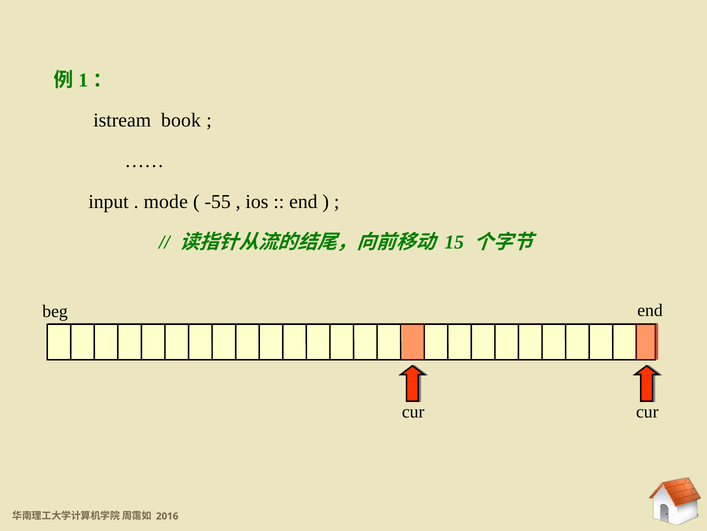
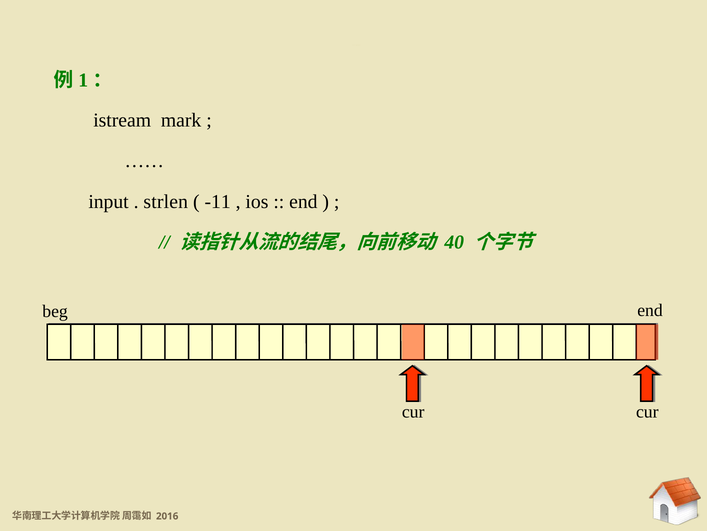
book: book -> mark
mode: mode -> strlen
-55: -55 -> -11
15: 15 -> 40
